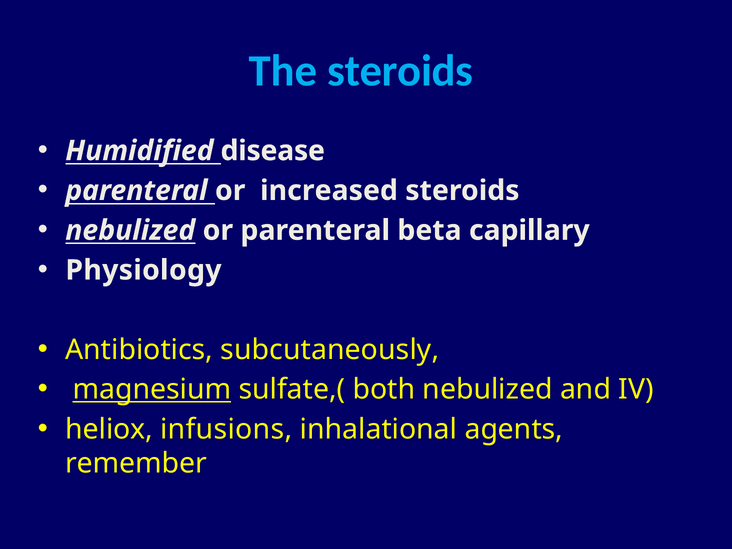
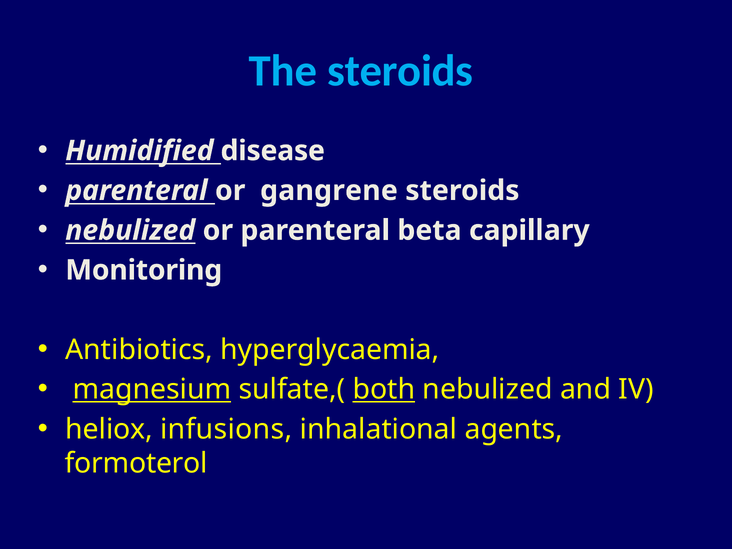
increased: increased -> gangrene
Physiology: Physiology -> Monitoring
subcutaneously: subcutaneously -> hyperglycaemia
both underline: none -> present
remember: remember -> formoterol
